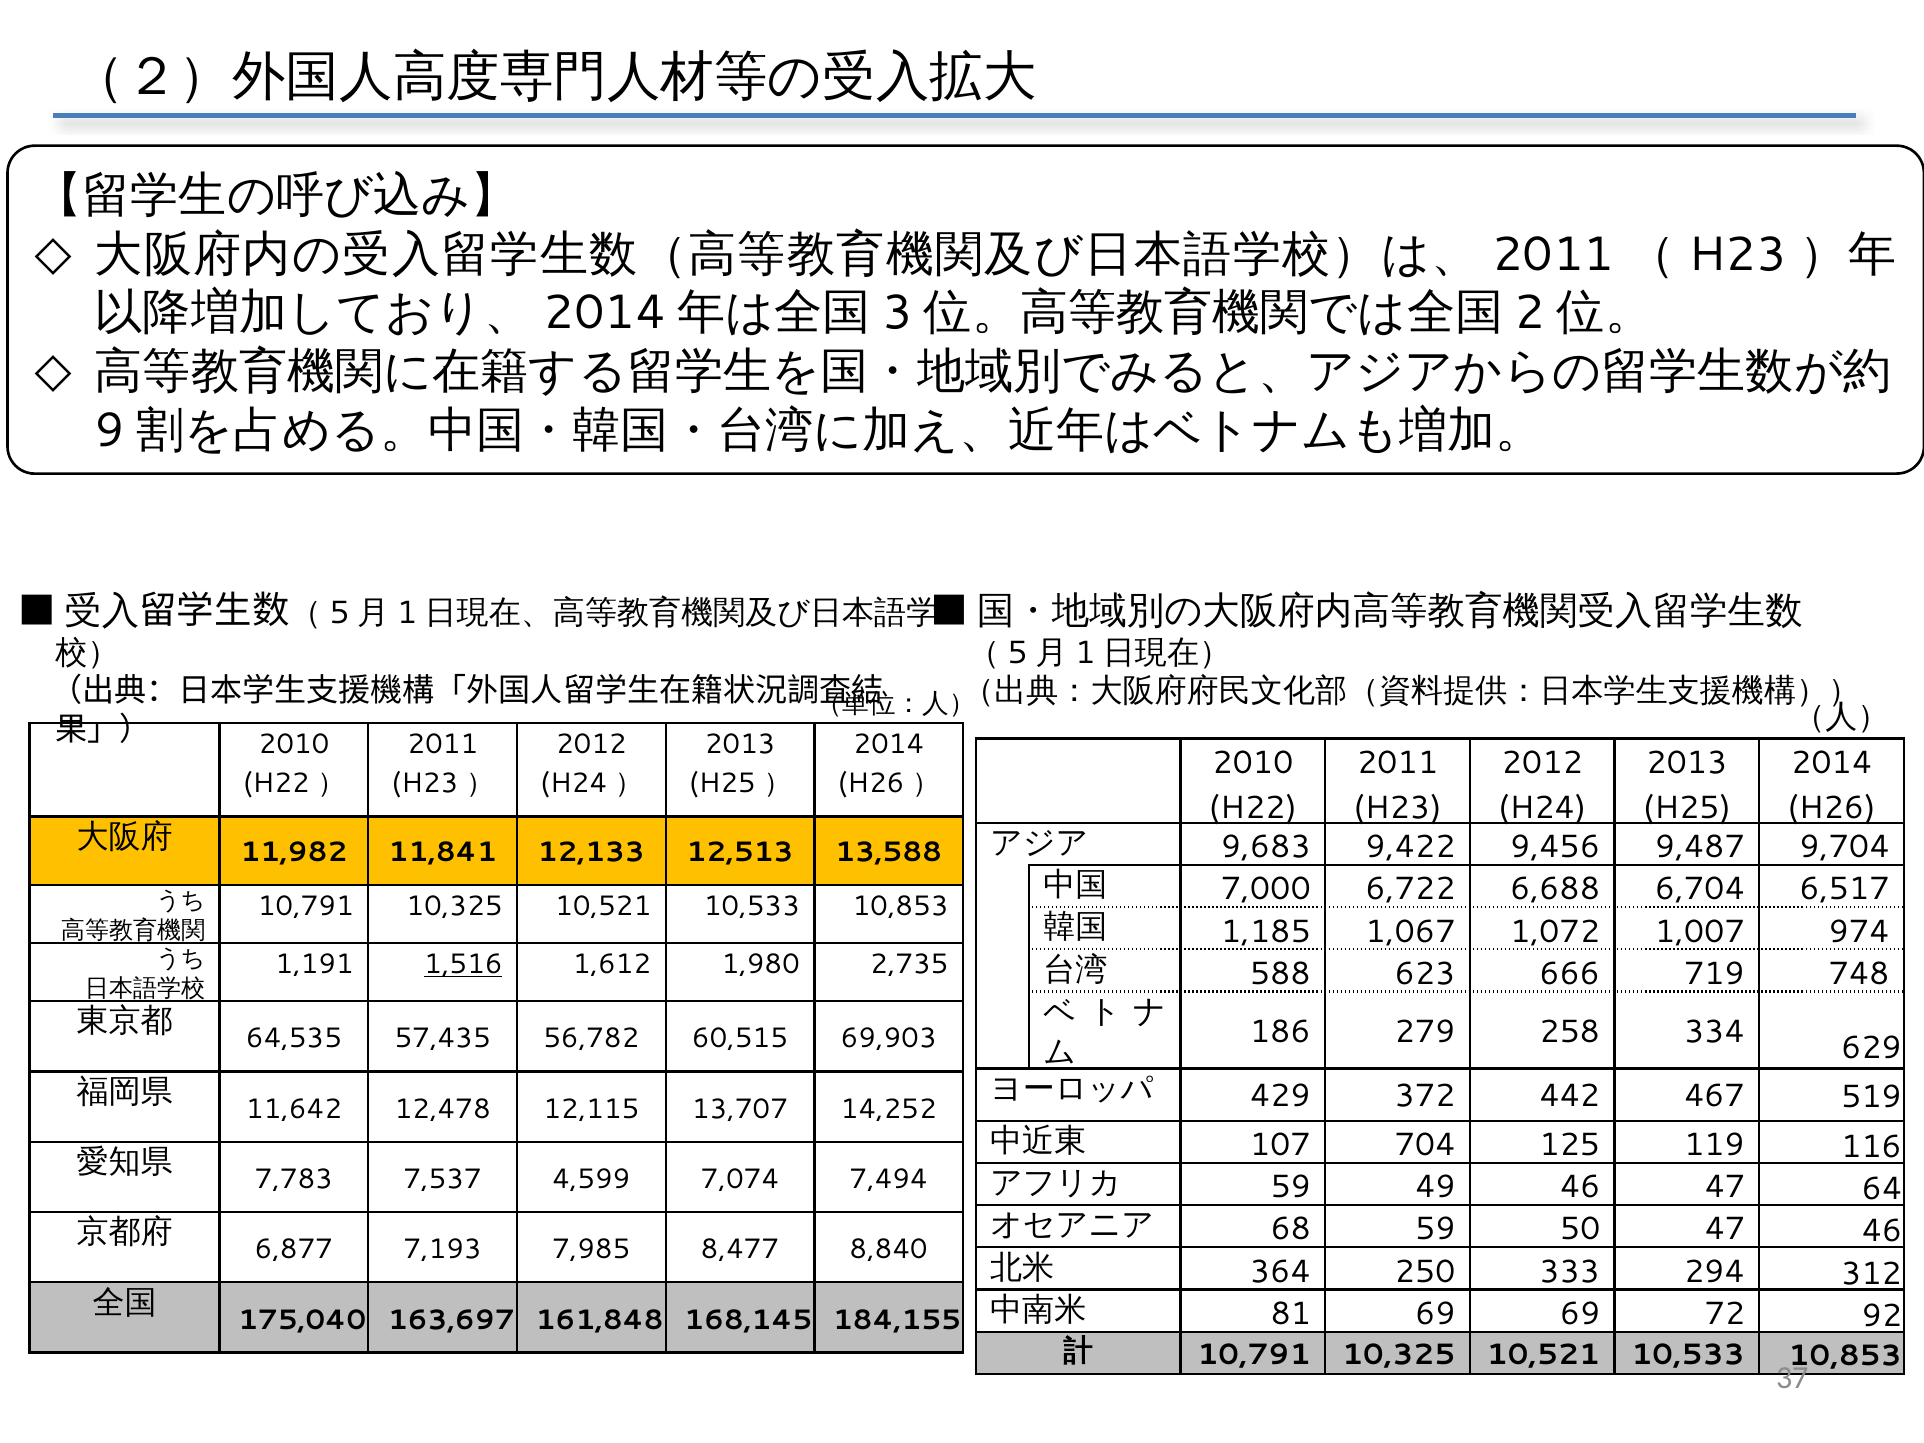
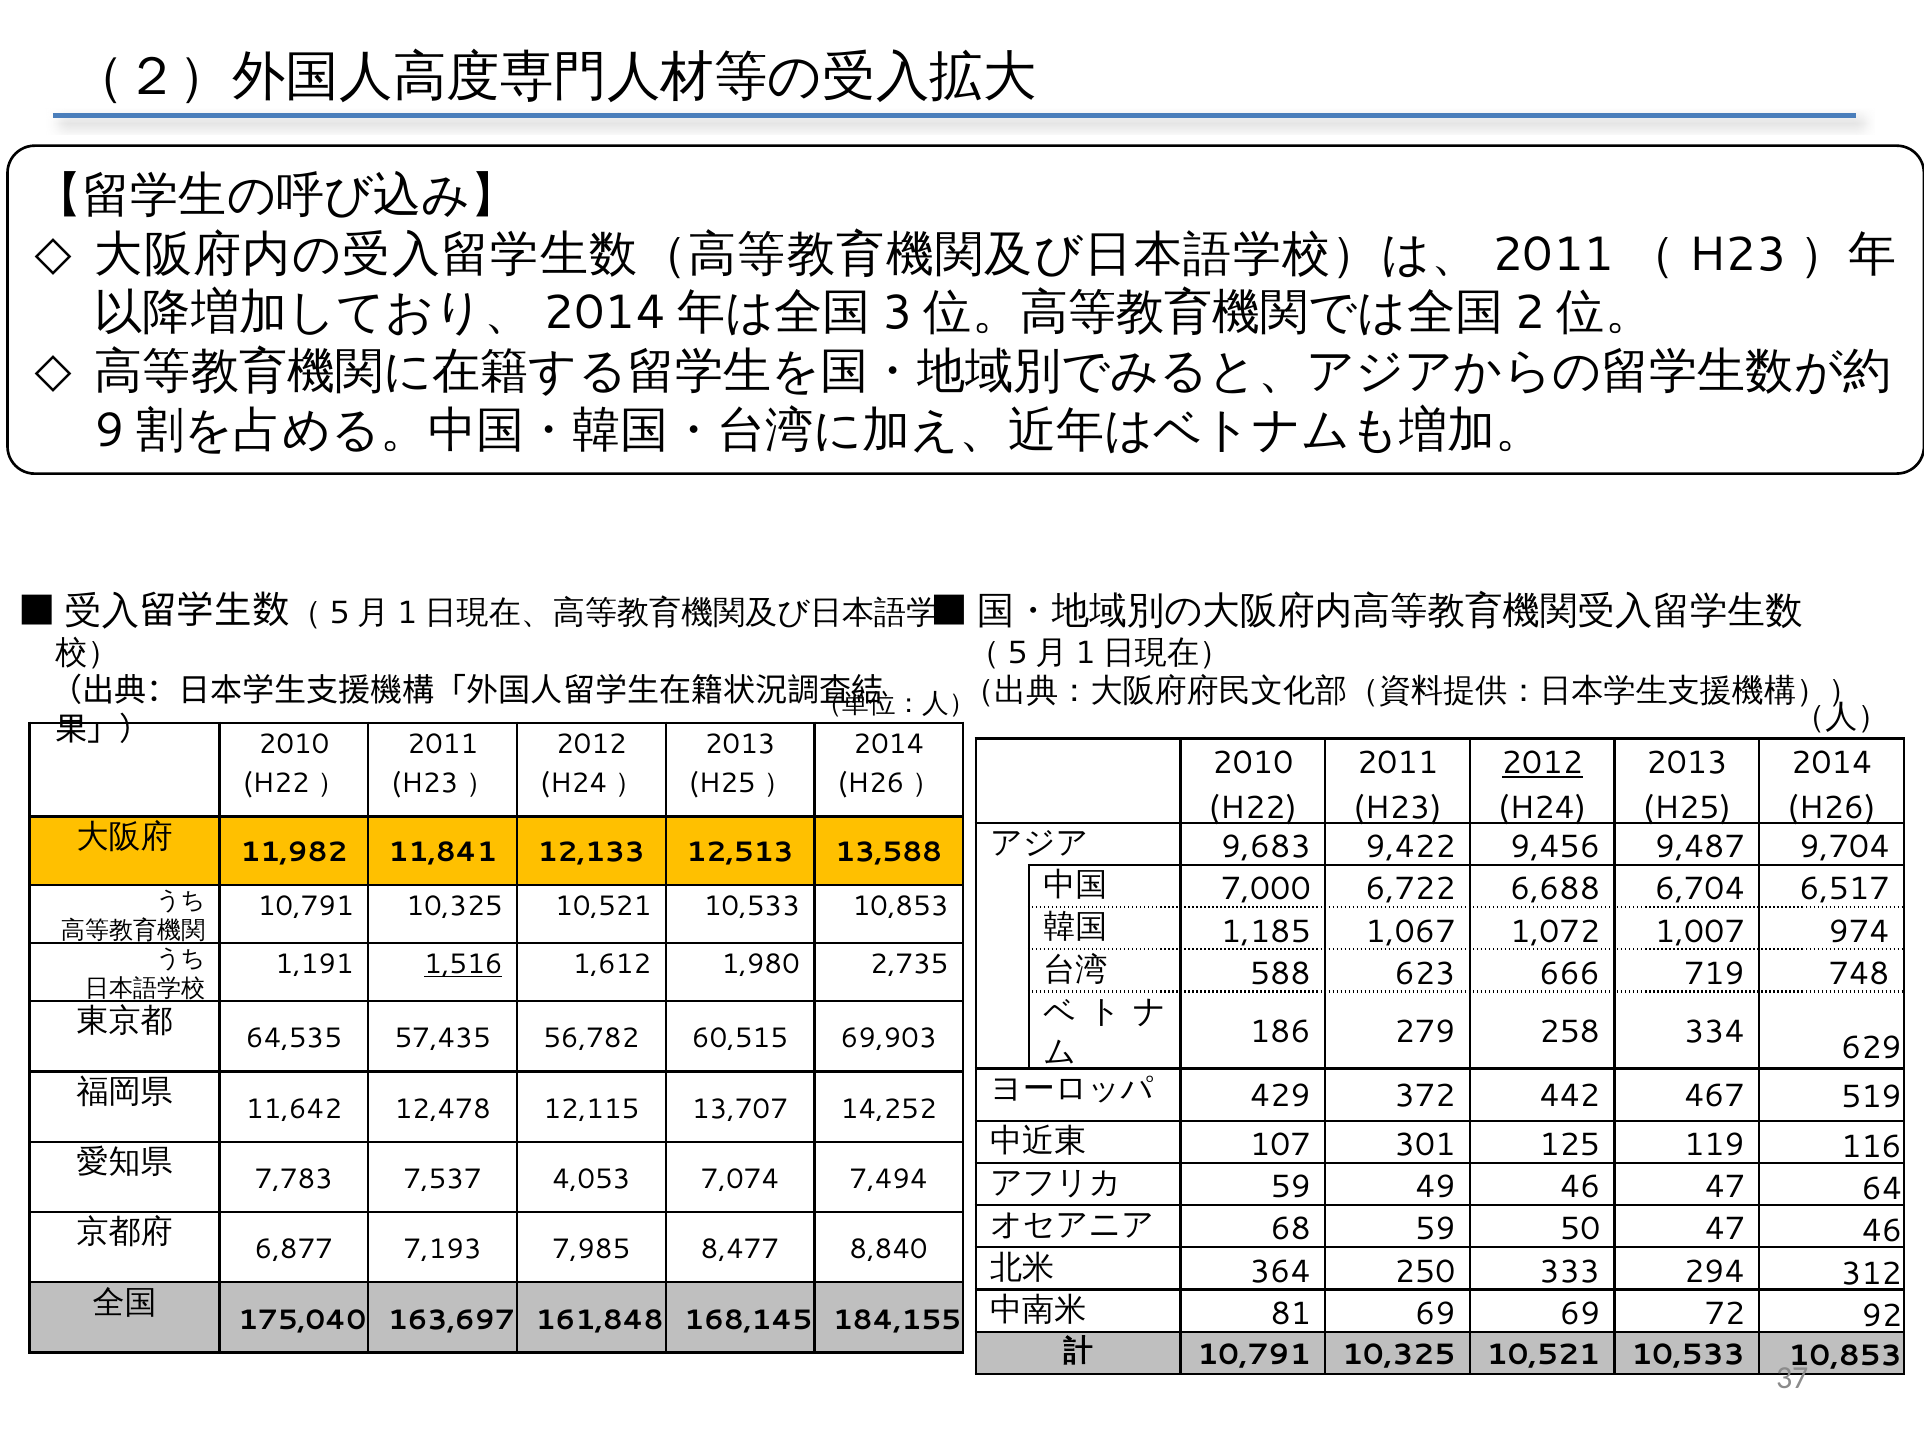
2012 at (1542, 763) underline: none -> present
704: 704 -> 301
4,599: 4,599 -> 4,053
